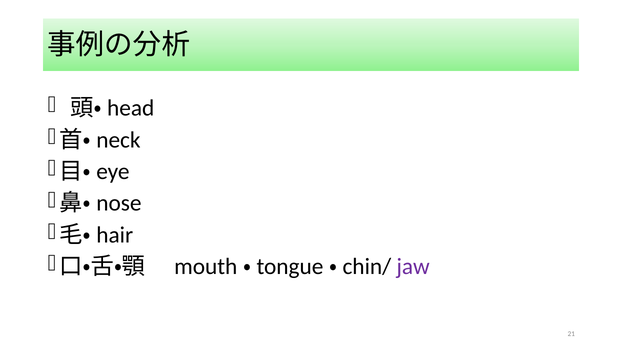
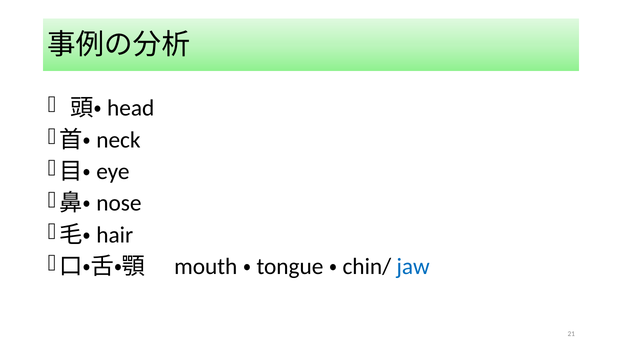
jaw colour: purple -> blue
